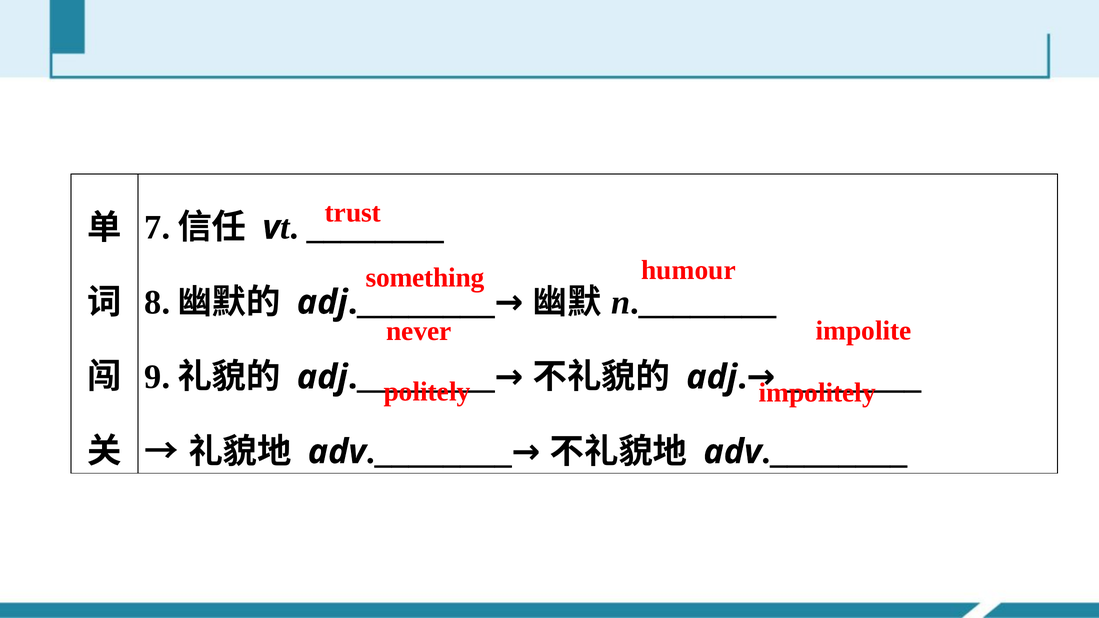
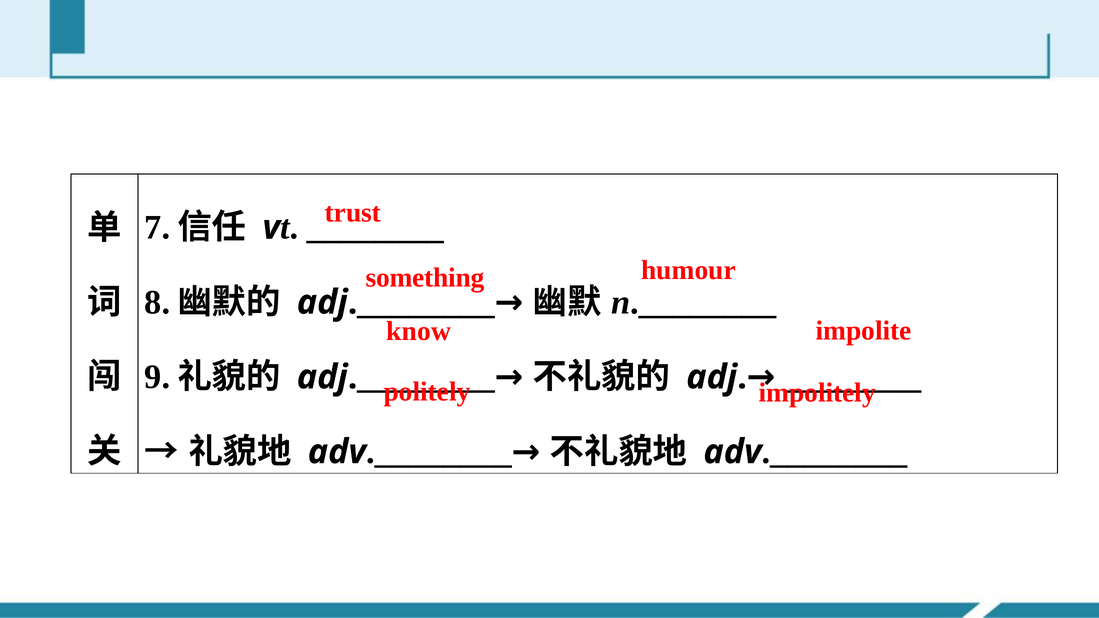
never: never -> know
